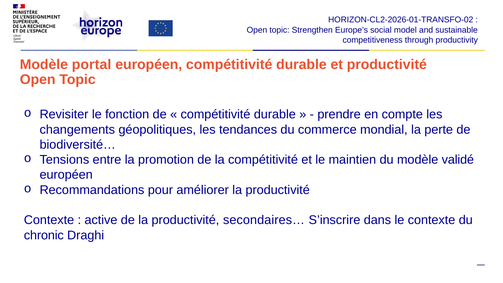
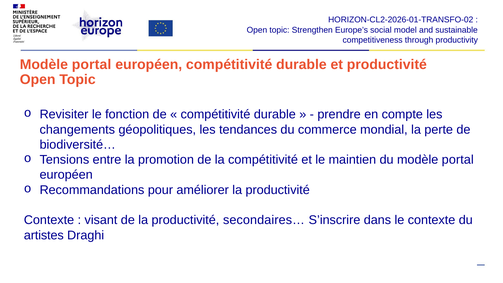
du modèle validé: validé -> portal
active: active -> visant
chronic: chronic -> artistes
